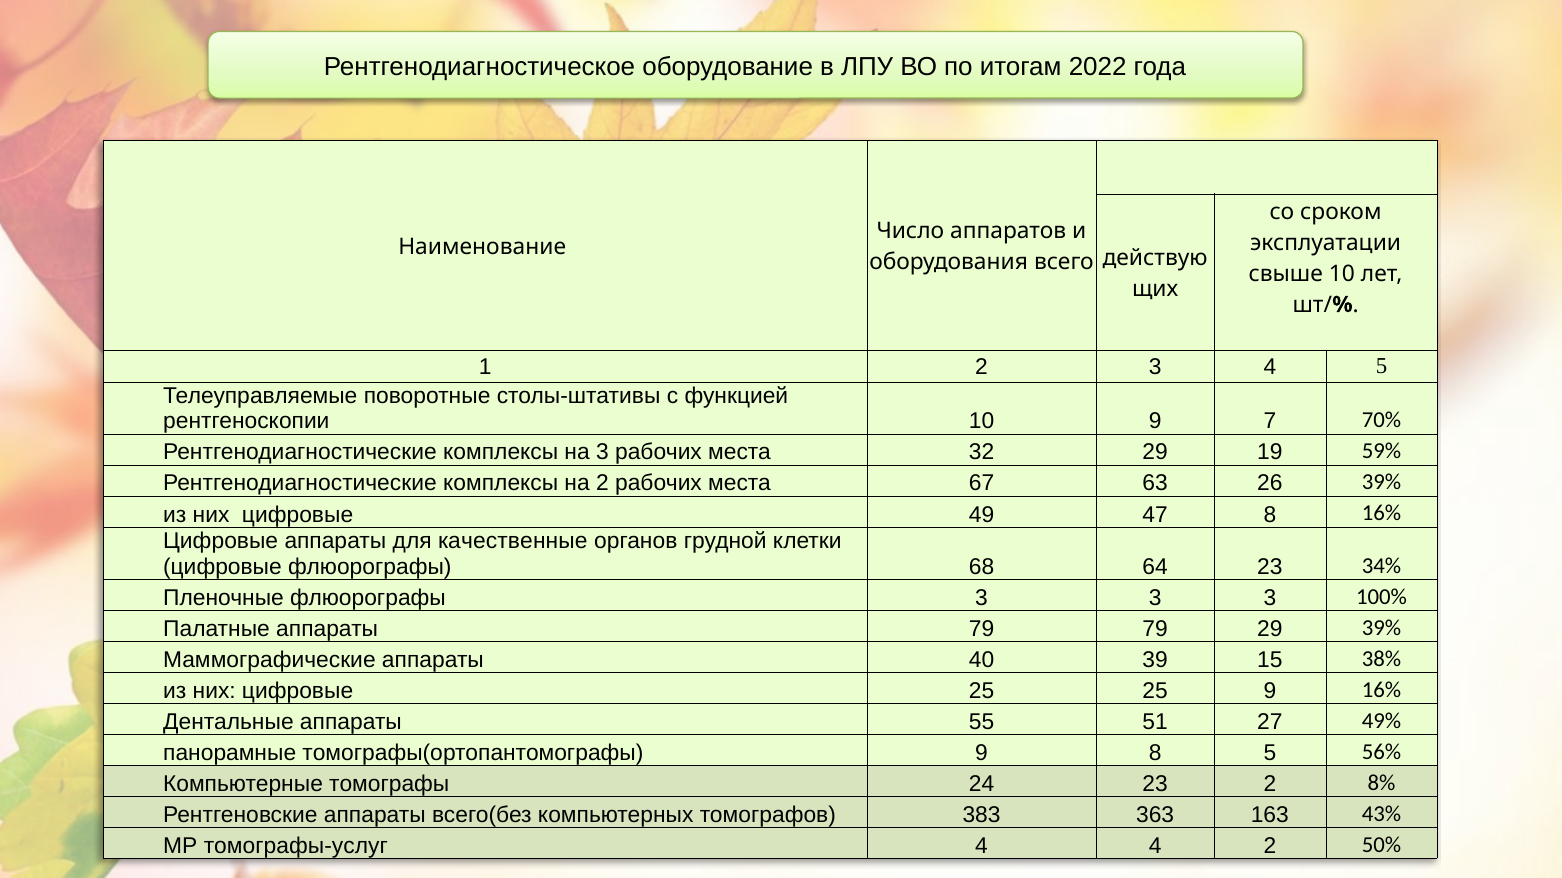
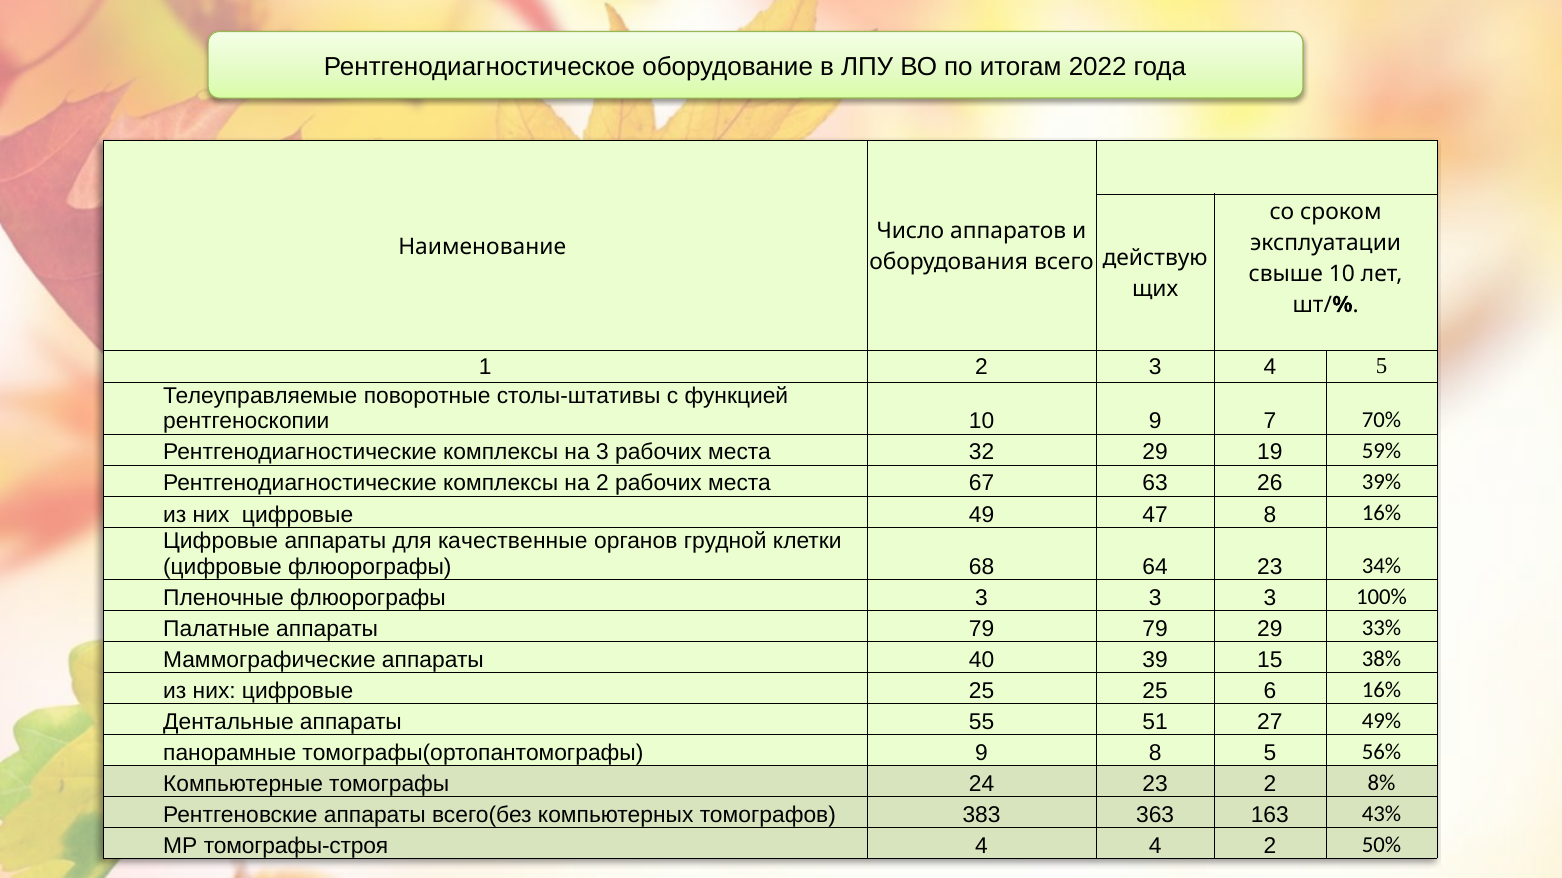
29 39%: 39% -> 33%
25 9: 9 -> 6
томографы-услуг: томографы-услуг -> томографы-строя
